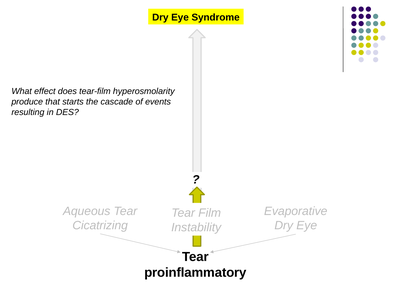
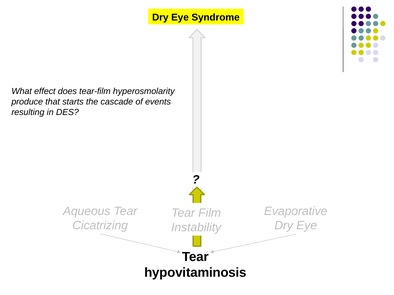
proinflammatory: proinflammatory -> hypovitaminosis
